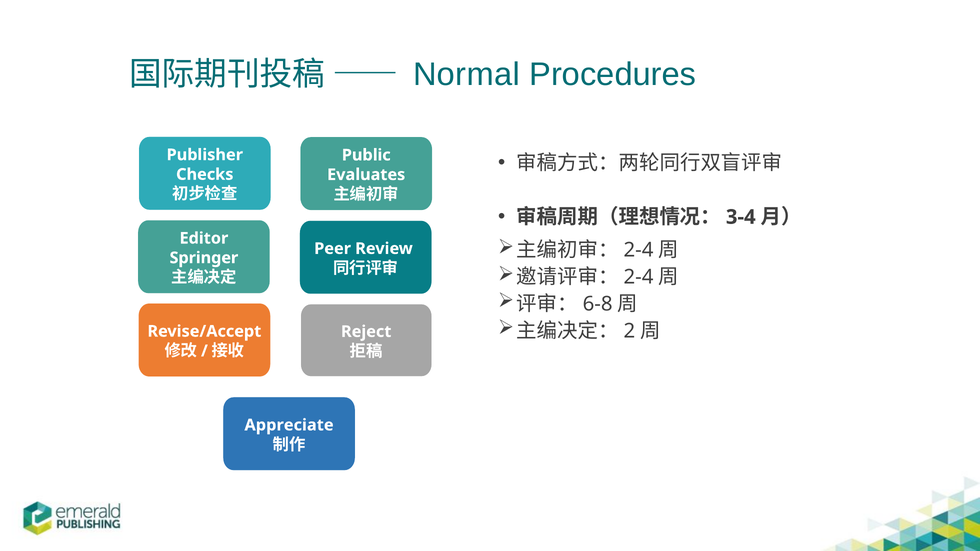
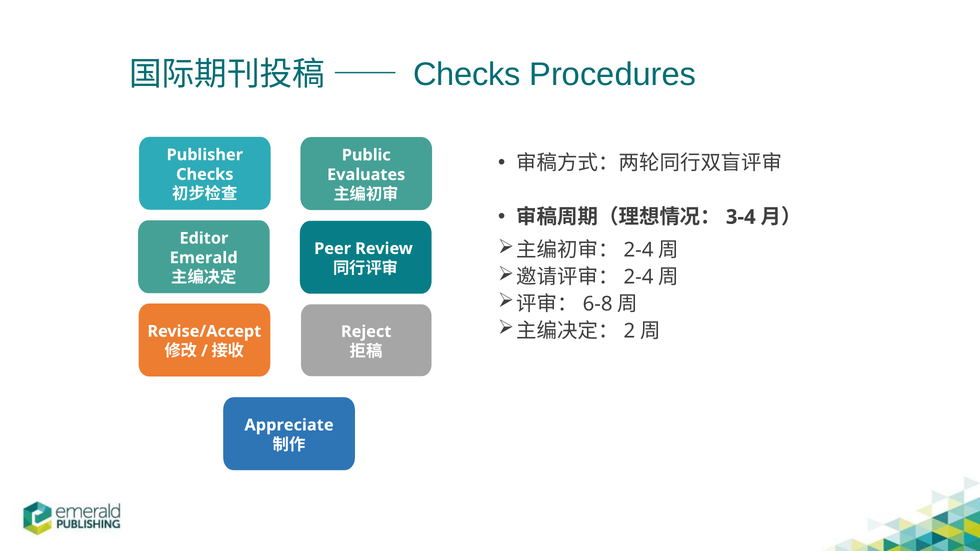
Normal at (466, 75): Normal -> Checks
Springer: Springer -> Emerald
